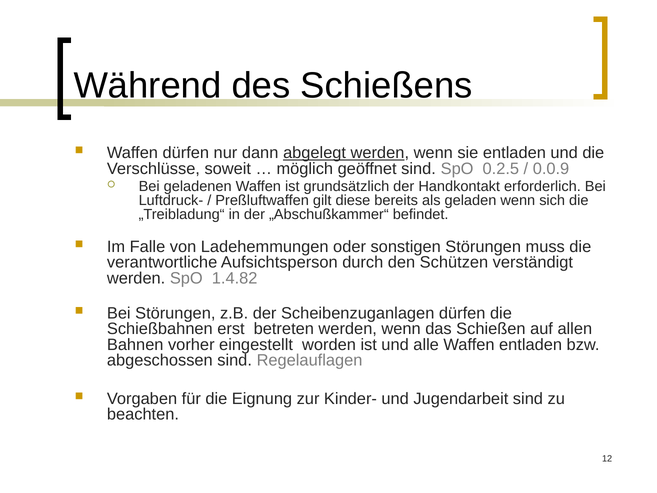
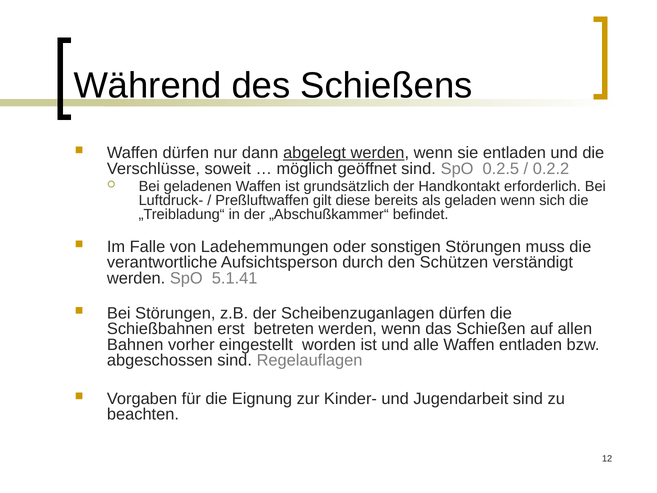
0.0.9: 0.0.9 -> 0.2.2
1.4.82: 1.4.82 -> 5.1.41
